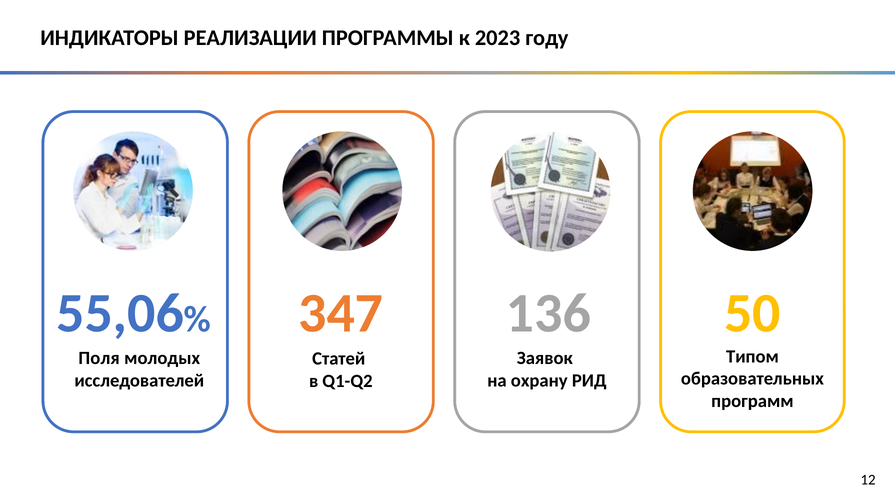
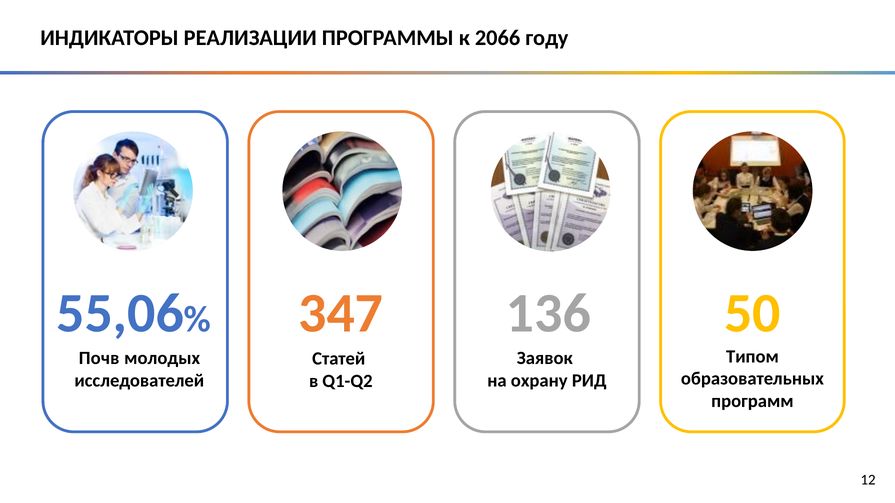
2023: 2023 -> 2066
Поля: Поля -> Почв
